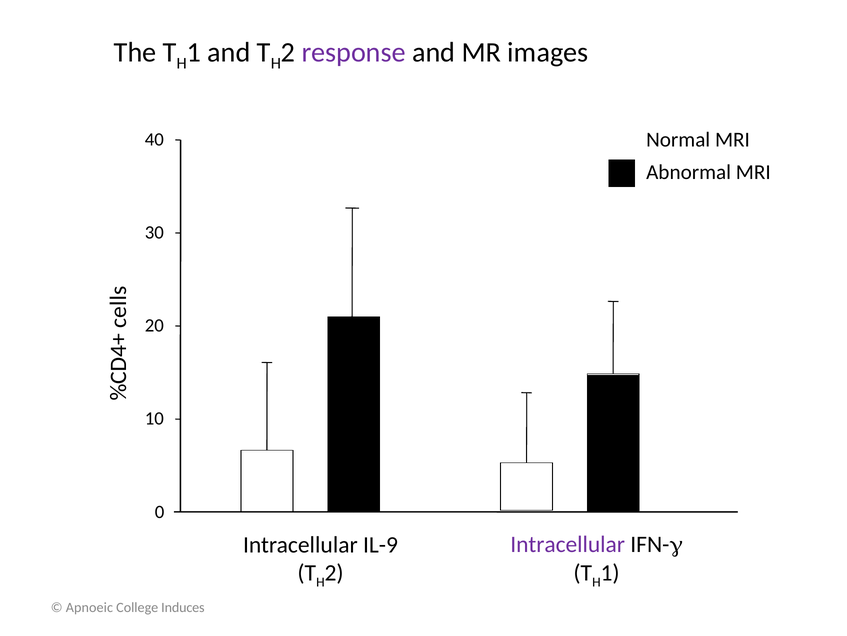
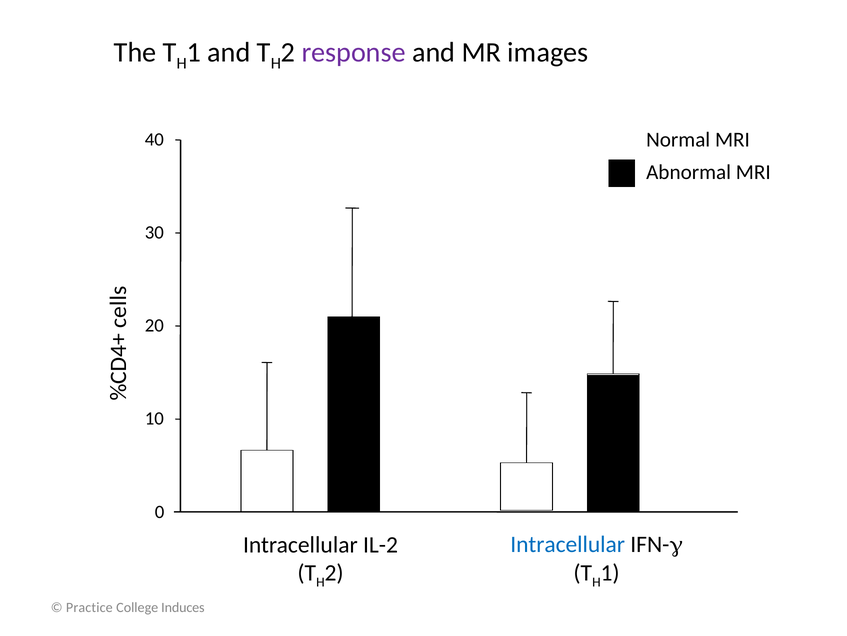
Intracellular at (568, 544) colour: purple -> blue
IL-9: IL-9 -> IL-2
Apnoeic: Apnoeic -> Practice
